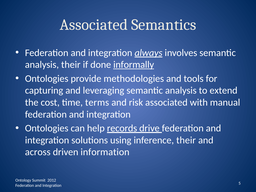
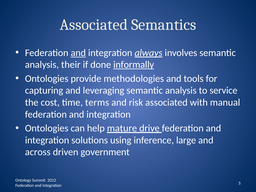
and at (78, 53) underline: none -> present
extend: extend -> service
records: records -> mature
inference their: their -> large
information: information -> government
